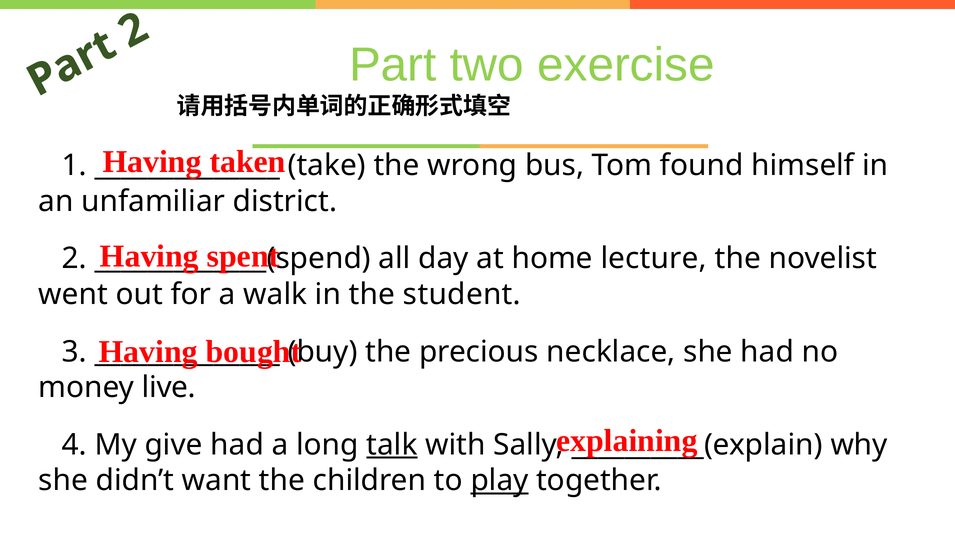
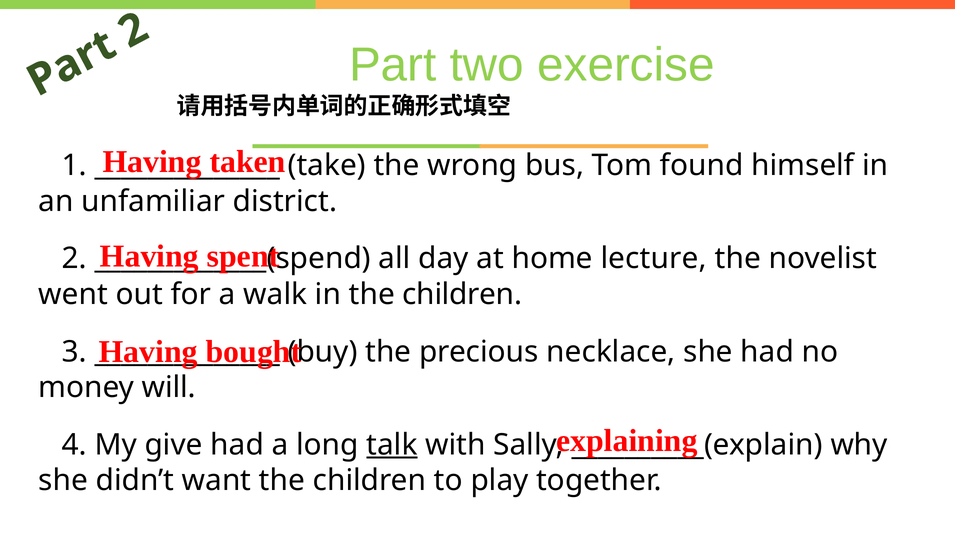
in the student: student -> children
live: live -> will
play underline: present -> none
